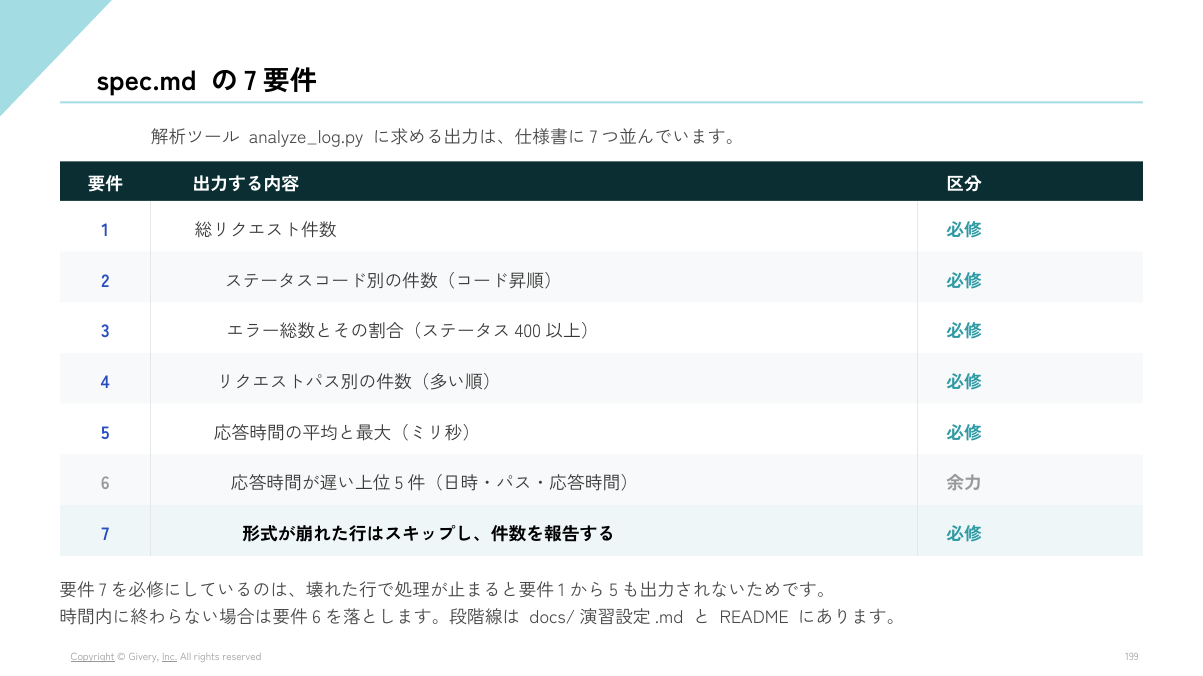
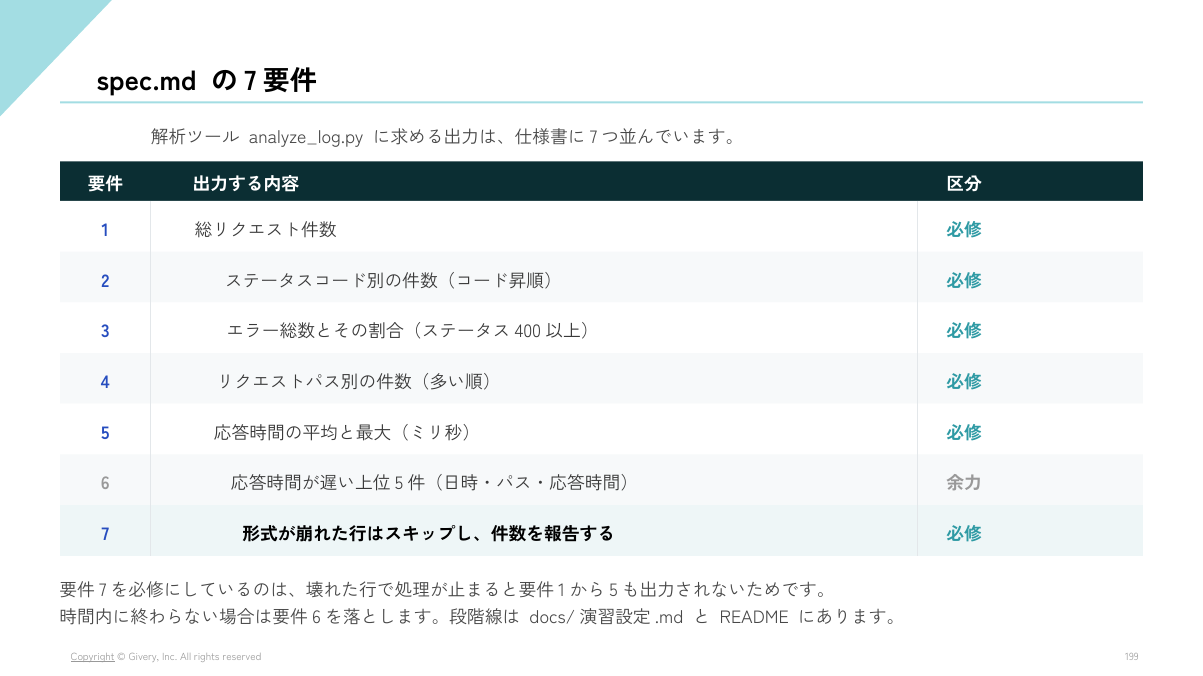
Inc underline: present -> none
